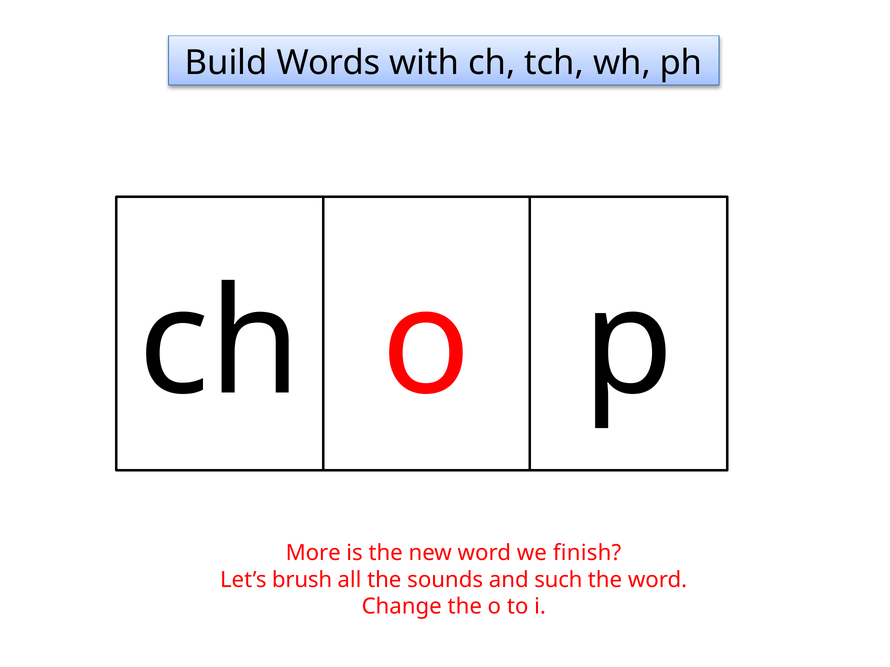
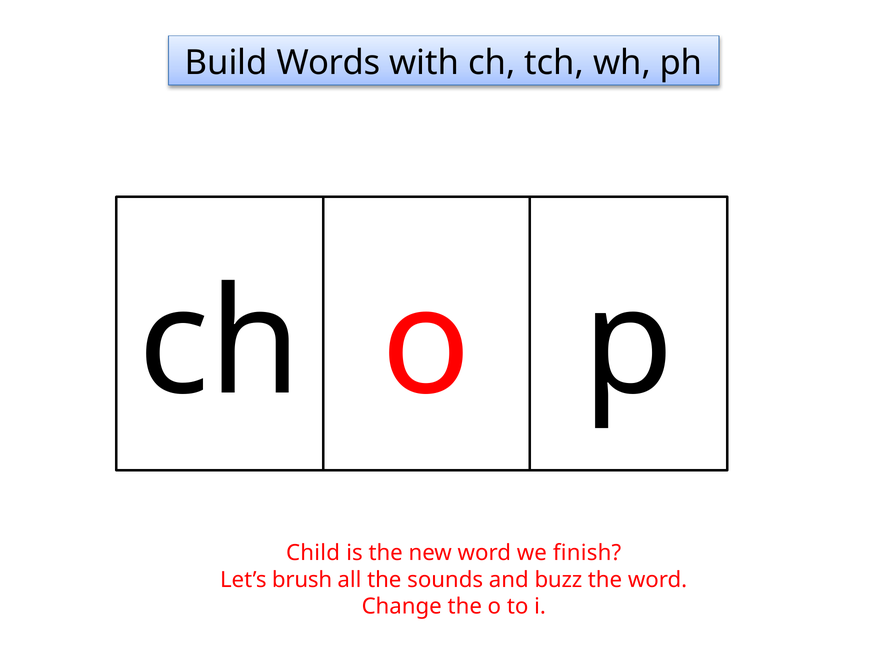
More: More -> Child
such: such -> buzz
